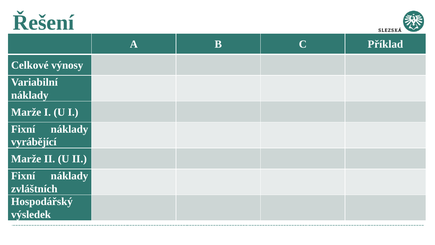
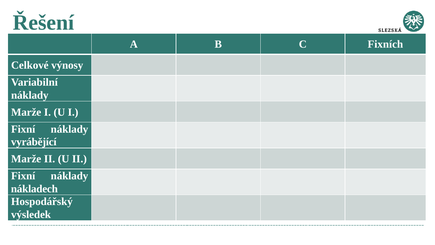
Příklad: Příklad -> Fixních
zvláštních: zvláštních -> nákladech
